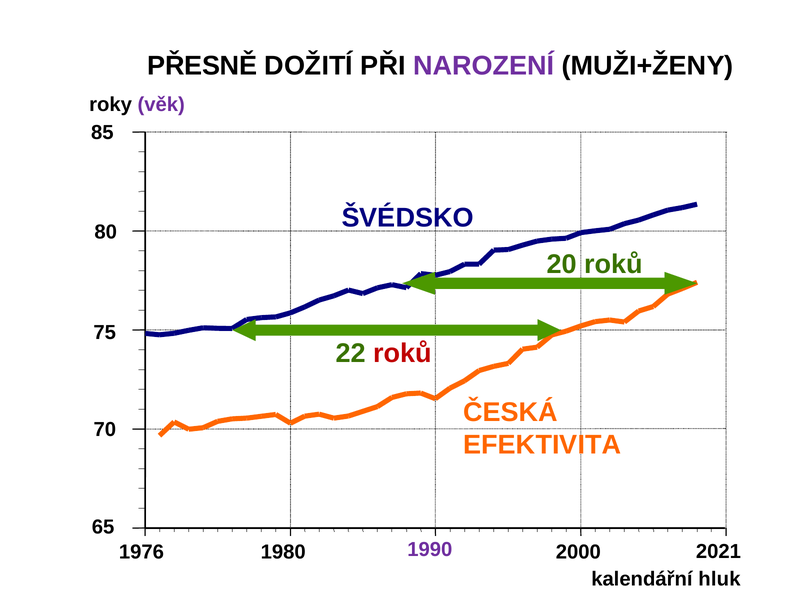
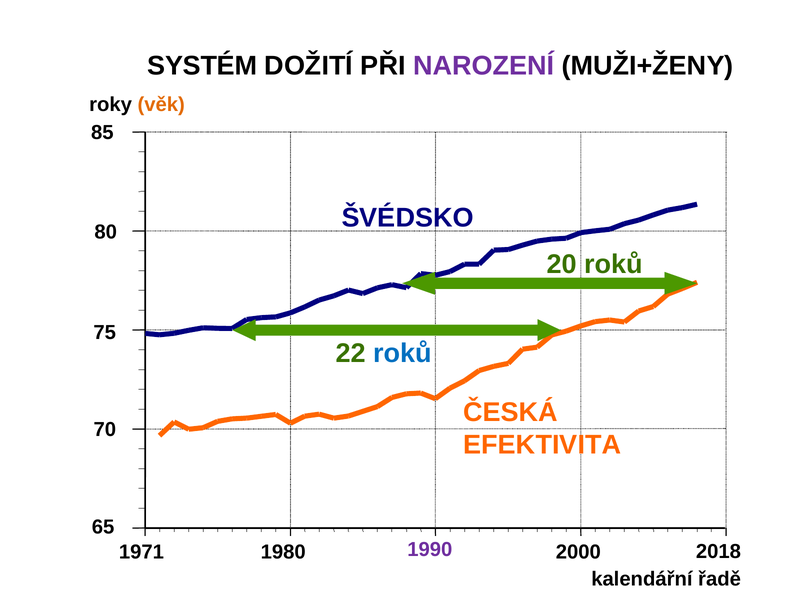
PŘESNĚ: PŘESNĚ -> SYSTÉM
věk colour: purple -> orange
roků at (403, 353) colour: red -> blue
1976: 1976 -> 1971
2021: 2021 -> 2018
hluk: hluk -> řadě
